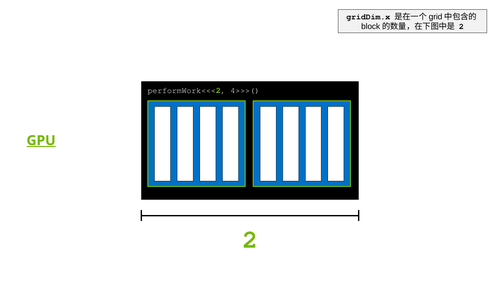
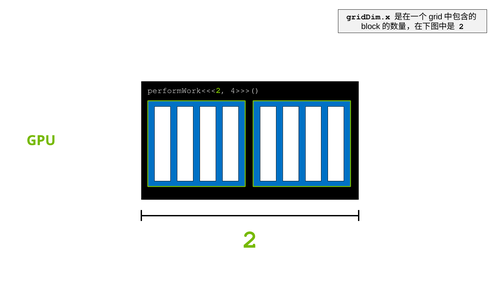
GPU underline: present -> none
